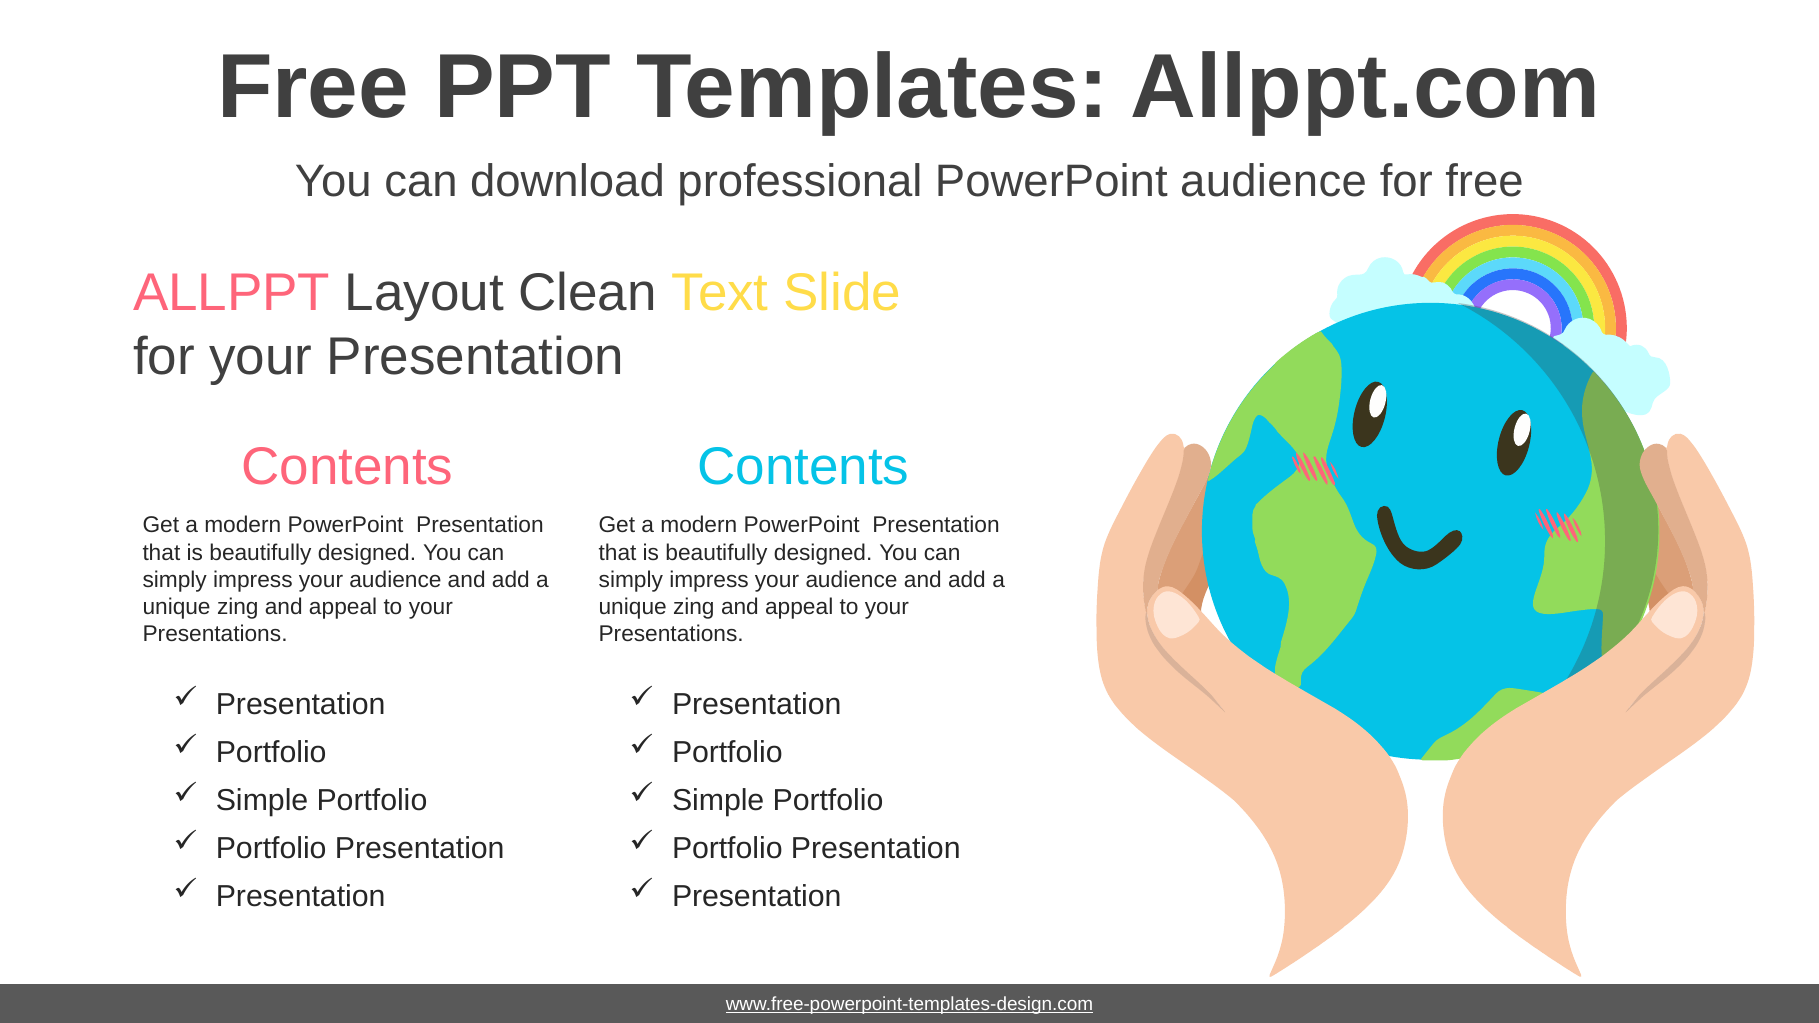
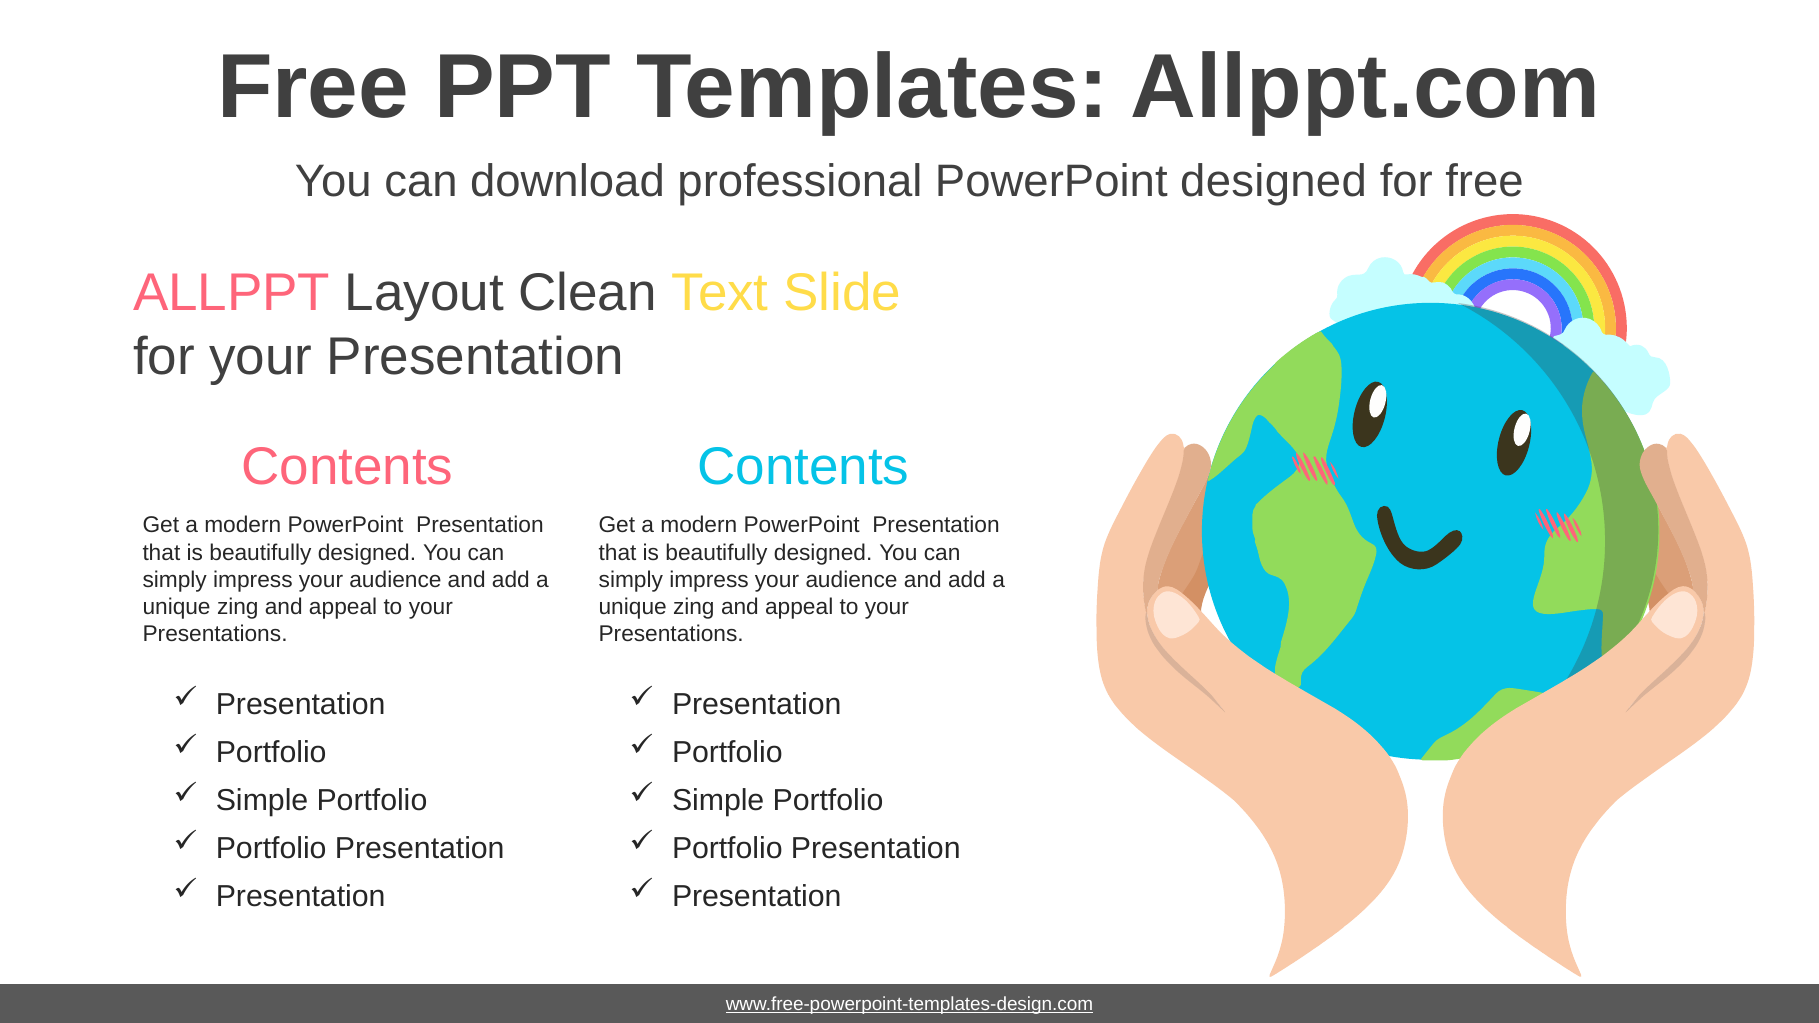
PowerPoint audience: audience -> designed
